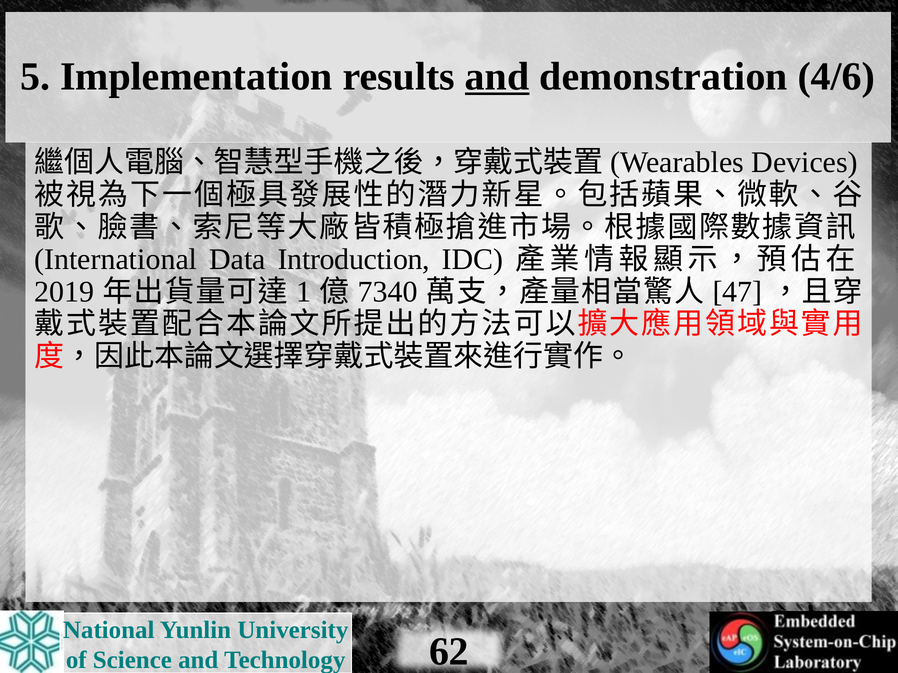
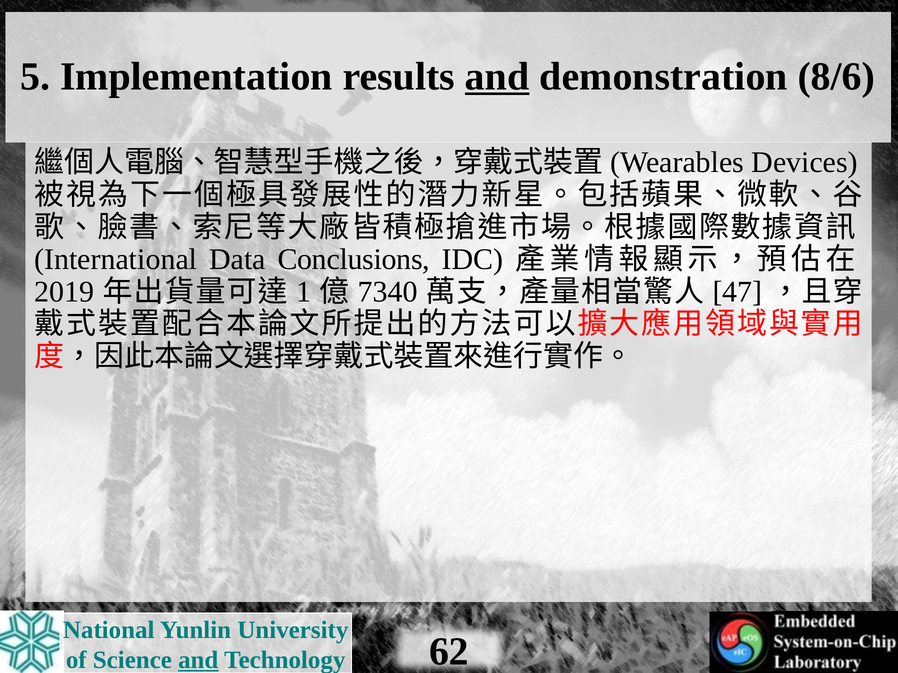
4/6: 4/6 -> 8/6
Introduction: Introduction -> Conclusions
and at (198, 660) underline: none -> present
